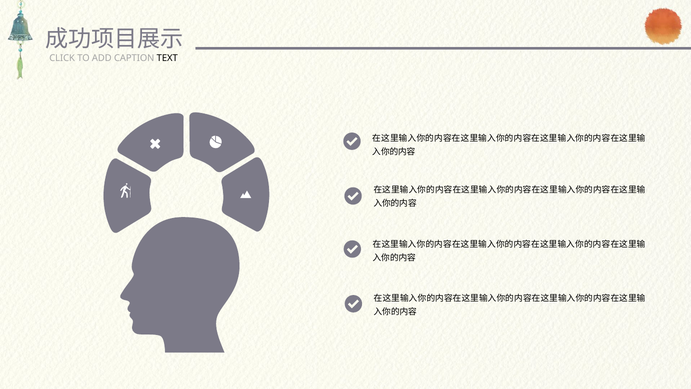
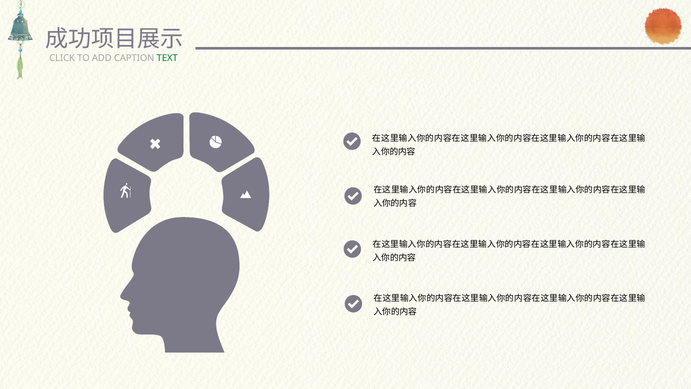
TEXT colour: black -> green
